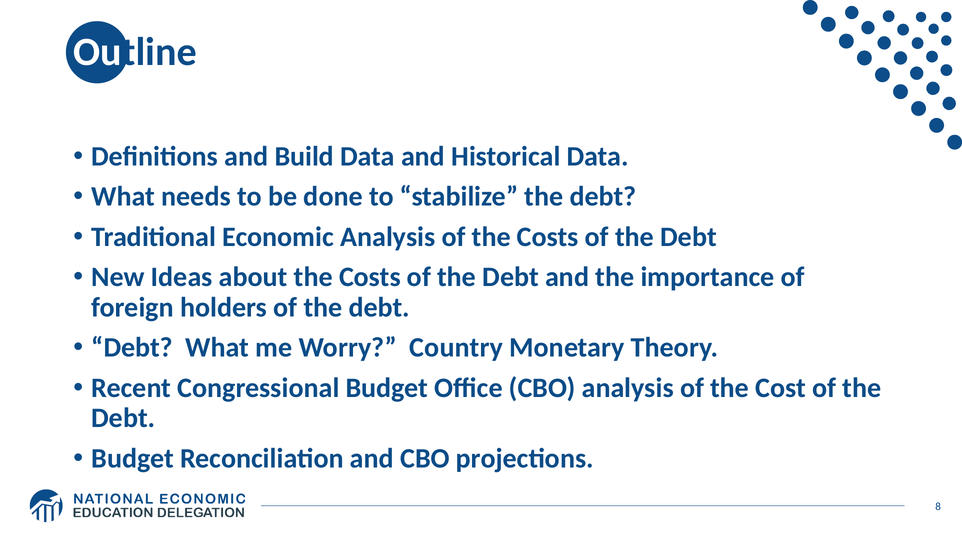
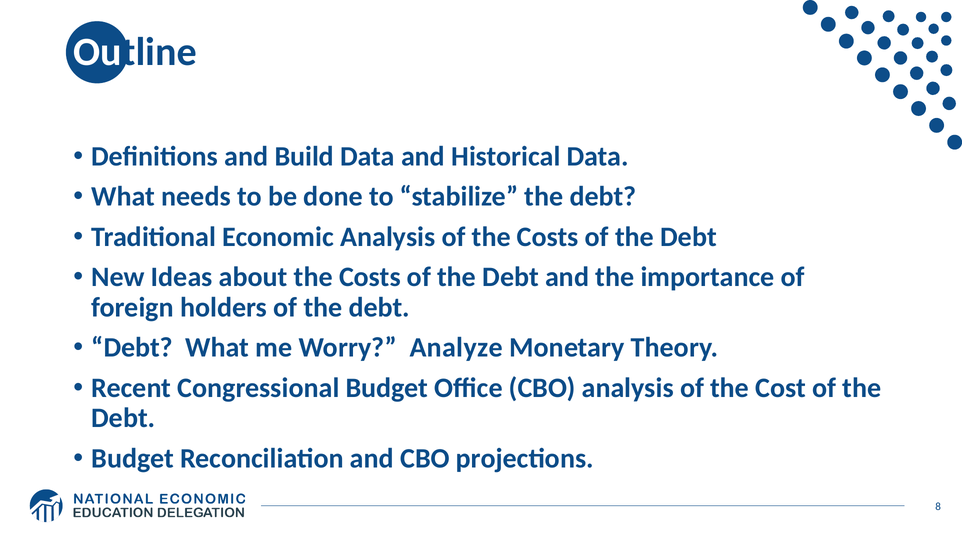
Country: Country -> Analyze
